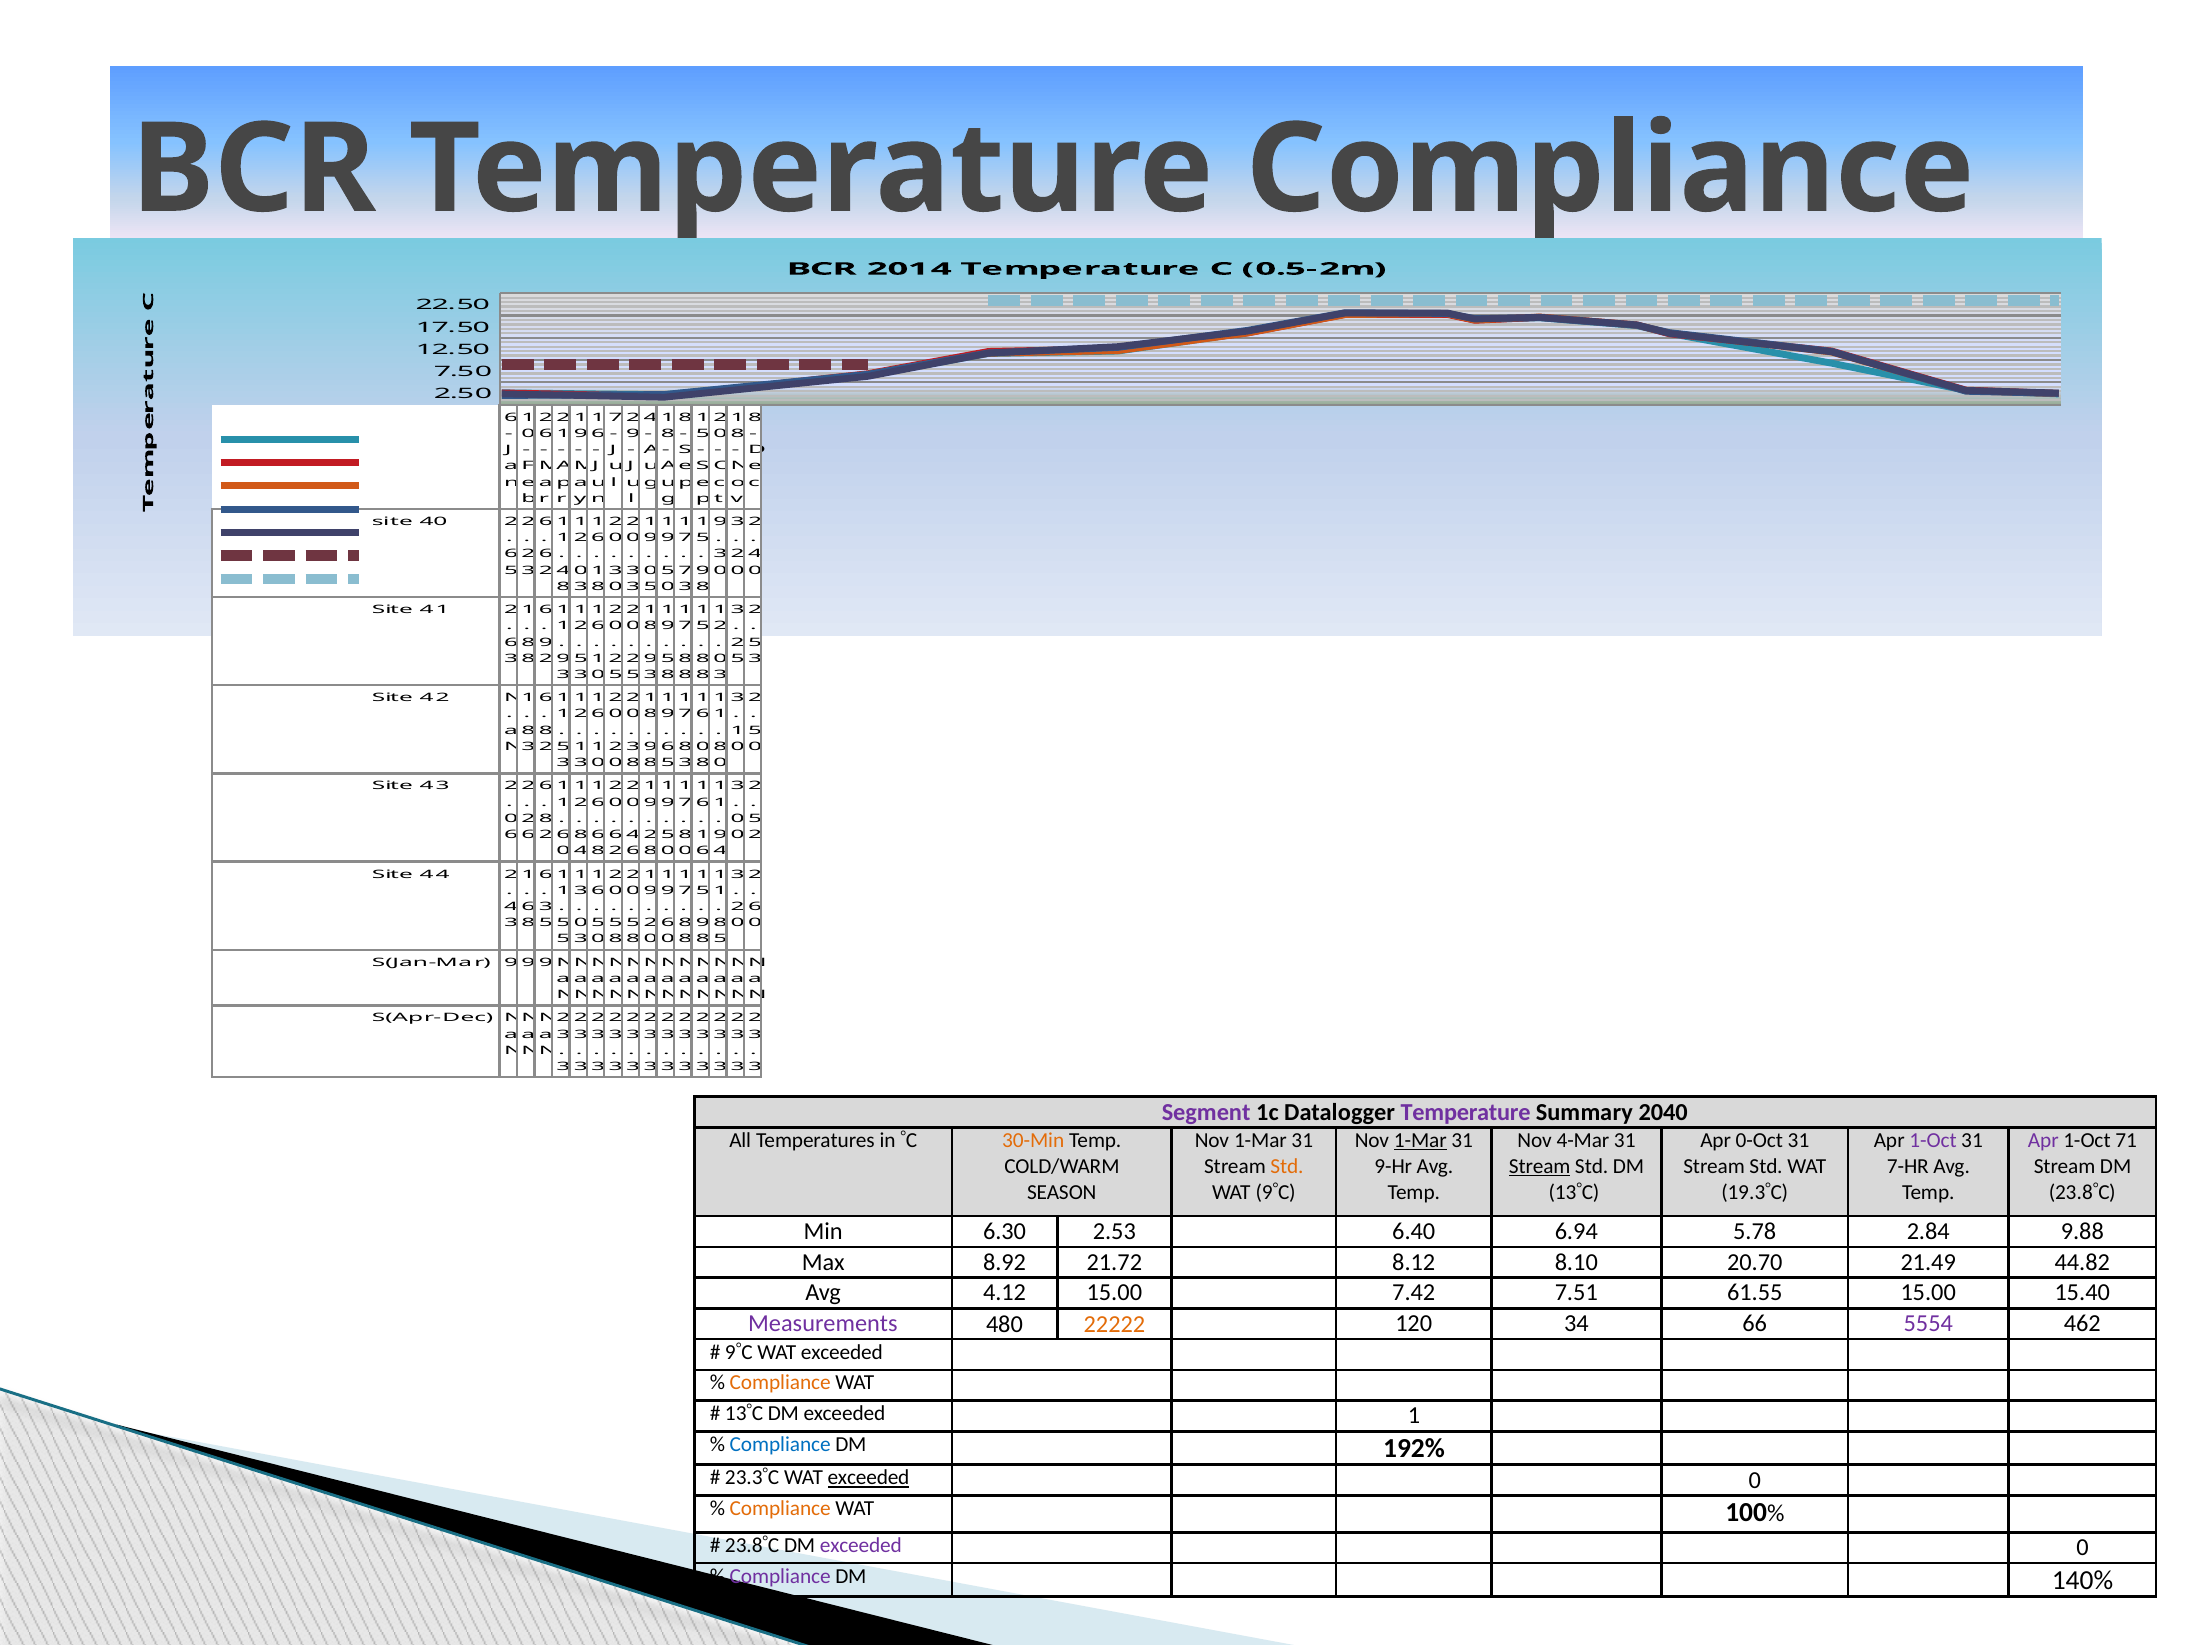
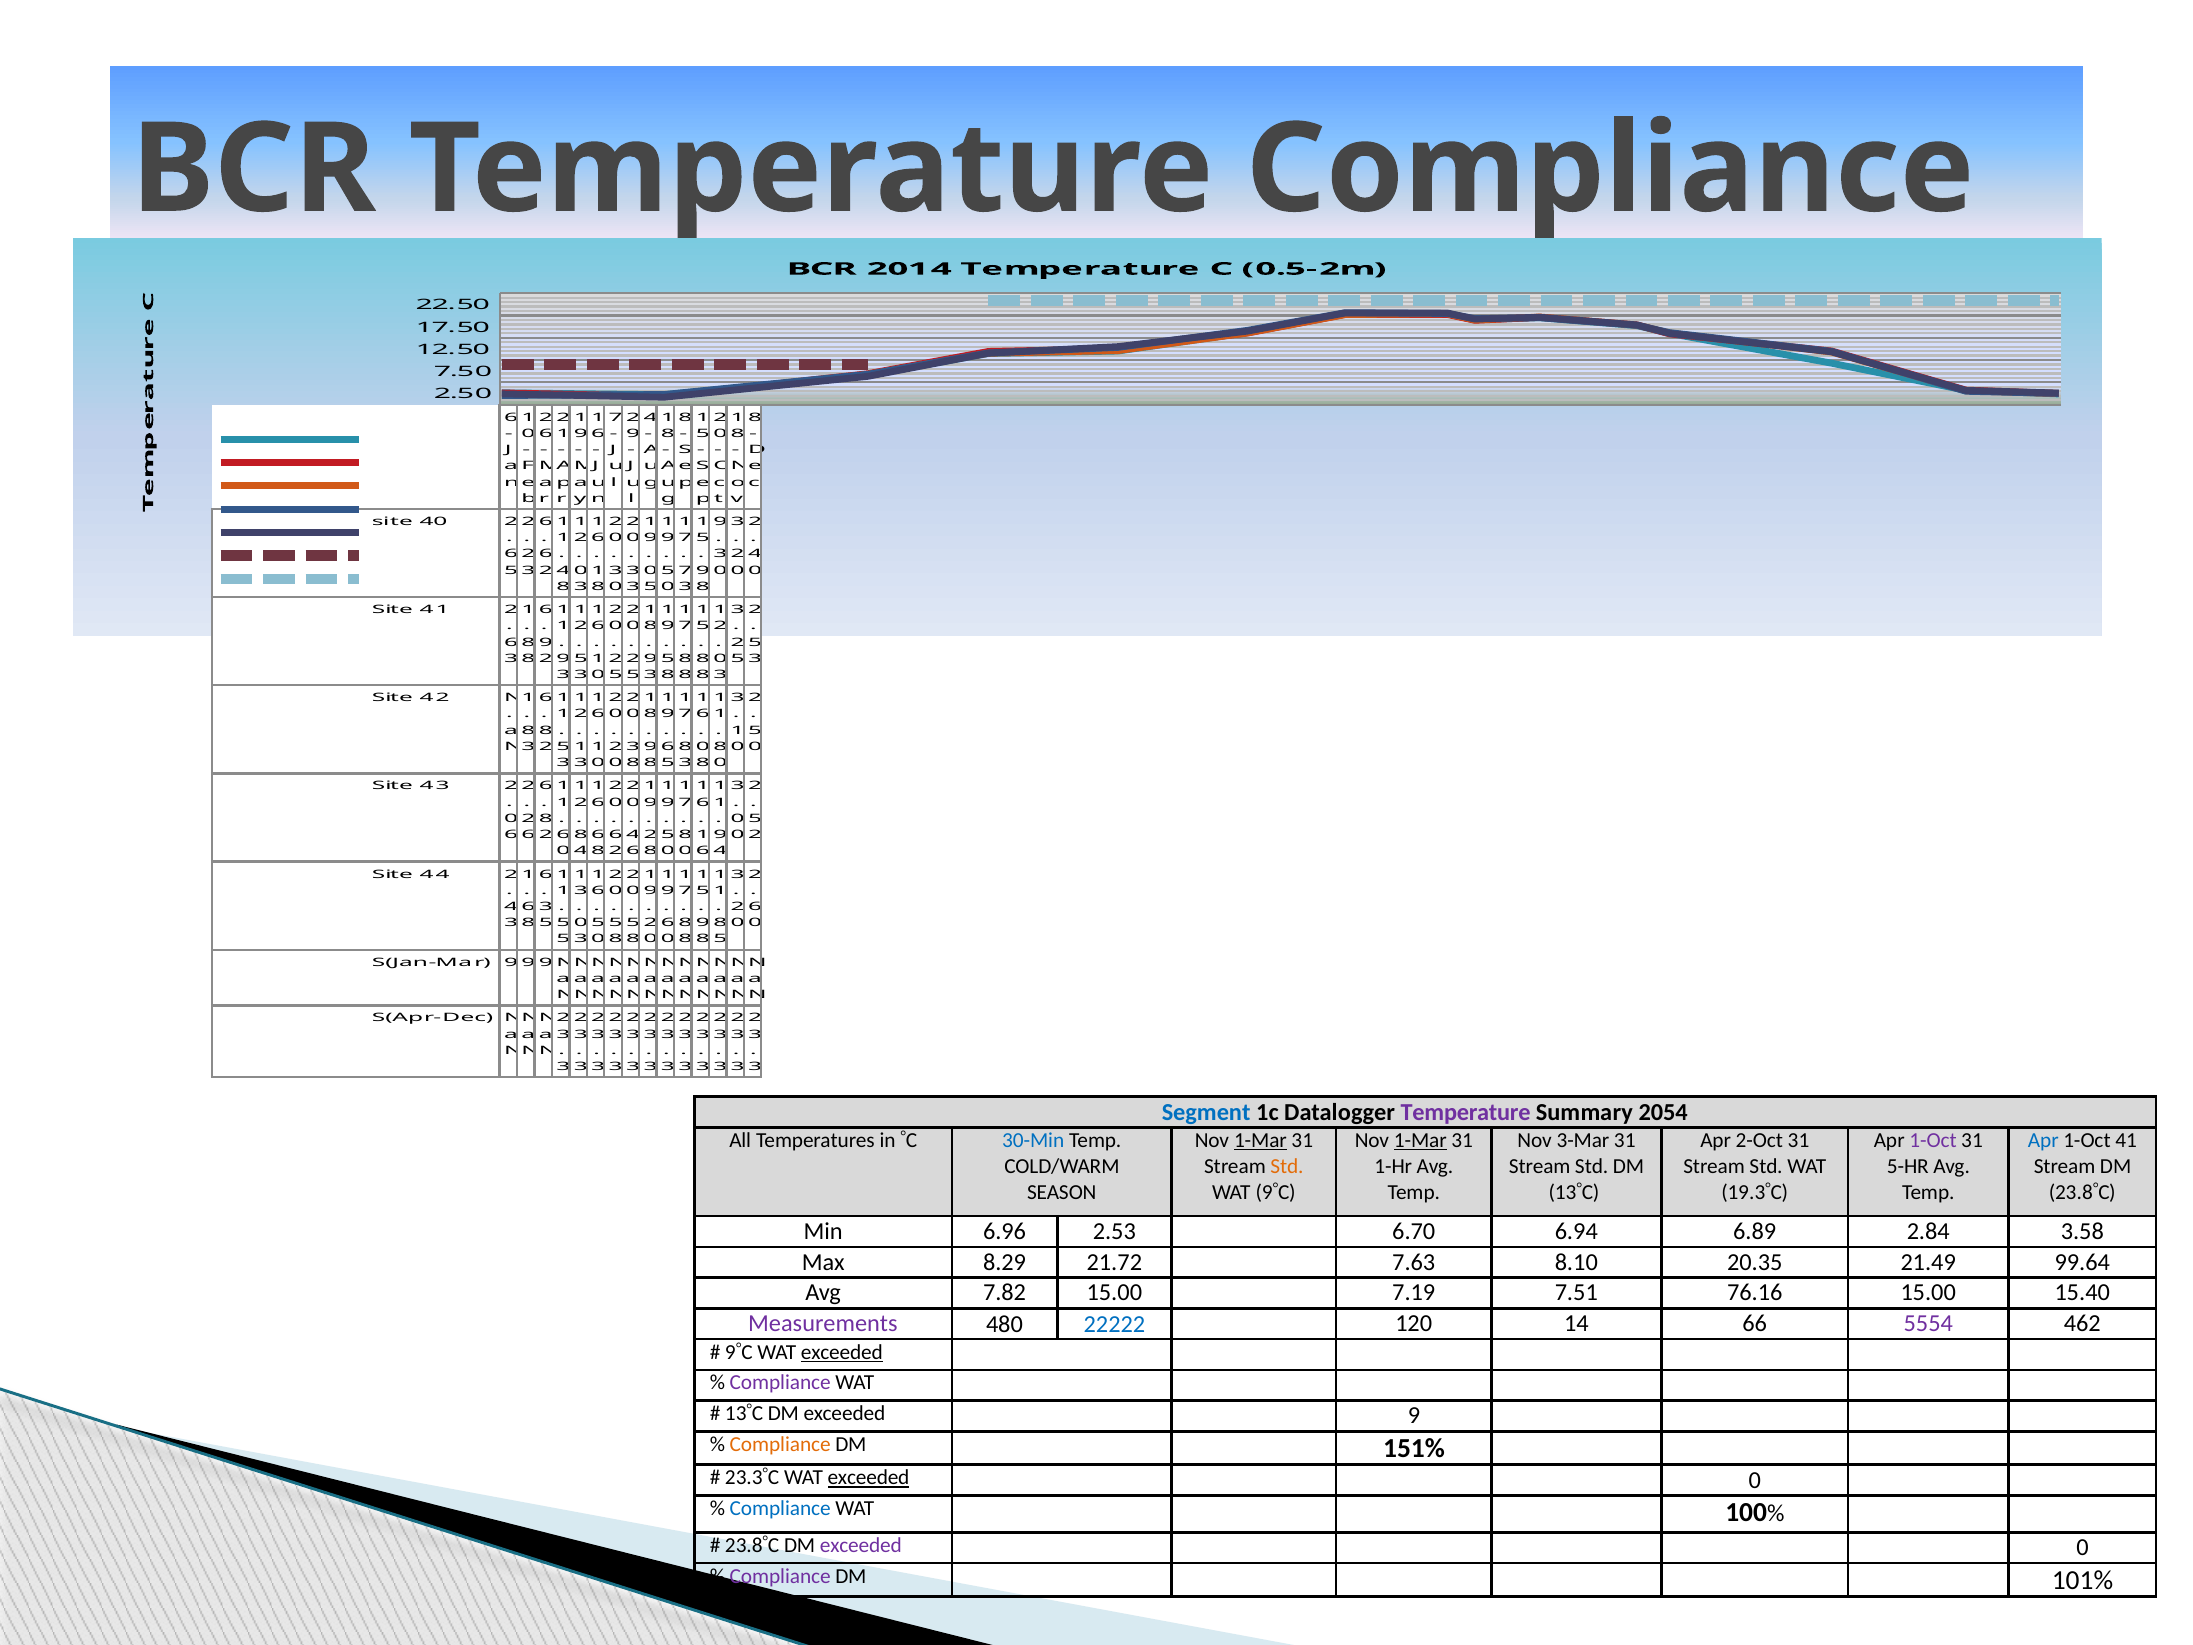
Segment colour: purple -> blue
2040: 2040 -> 2054
30-Min colour: orange -> blue
1-Mar at (1260, 1140) underline: none -> present
4-Mar: 4-Mar -> 3-Mar
0-Oct: 0-Oct -> 2-Oct
Apr at (2043, 1140) colour: purple -> blue
1-Oct 71: 71 -> 41
9-Hr: 9-Hr -> 1-Hr
Stream at (1540, 1166) underline: present -> none
7-HR: 7-HR -> 5-HR
6.30: 6.30 -> 6.96
6.40: 6.40 -> 6.70
5.78: 5.78 -> 6.89
9.88: 9.88 -> 3.58
8.92: 8.92 -> 8.29
8.12: 8.12 -> 7.63
20.70: 20.70 -> 20.35
44.82: 44.82 -> 99.64
4.12: 4.12 -> 7.82
7.42: 7.42 -> 7.19
61.55: 61.55 -> 76.16
22222 colour: orange -> blue
34: 34 -> 14
exceeded at (842, 1352) underline: none -> present
Compliance at (780, 1383) colour: orange -> purple
exceeded 1: 1 -> 9
Compliance at (780, 1444) colour: blue -> orange
192%: 192% -> 151%
Compliance at (780, 1508) colour: orange -> blue
140%: 140% -> 101%
